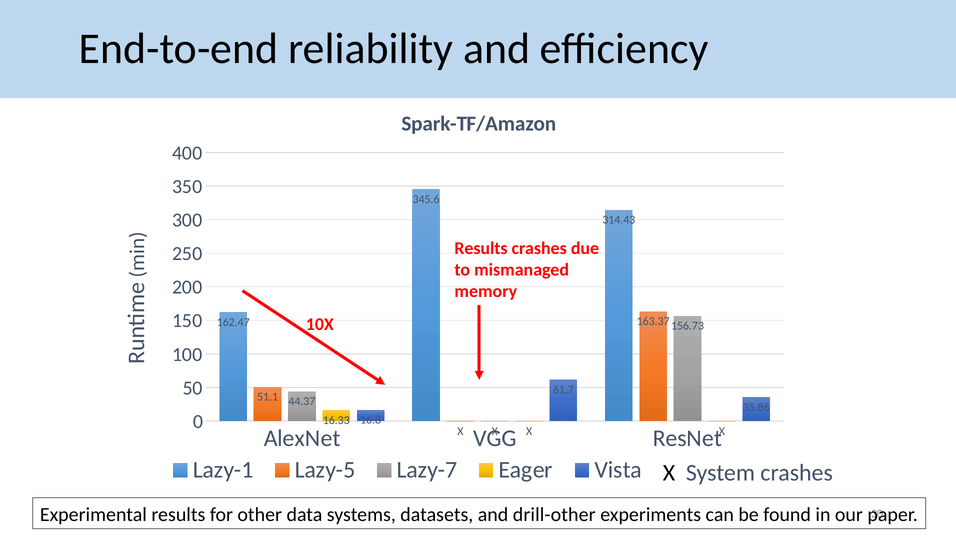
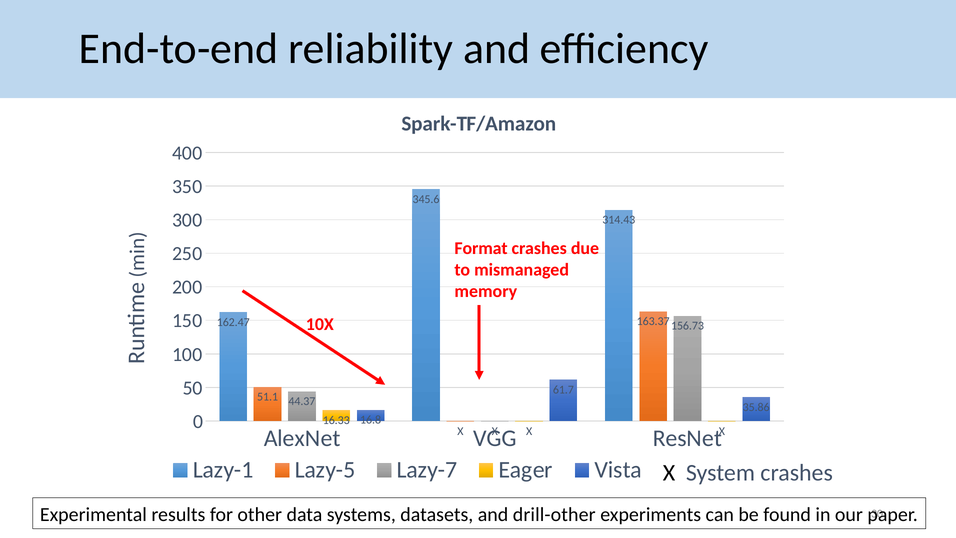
Results at (481, 248): Results -> Format
